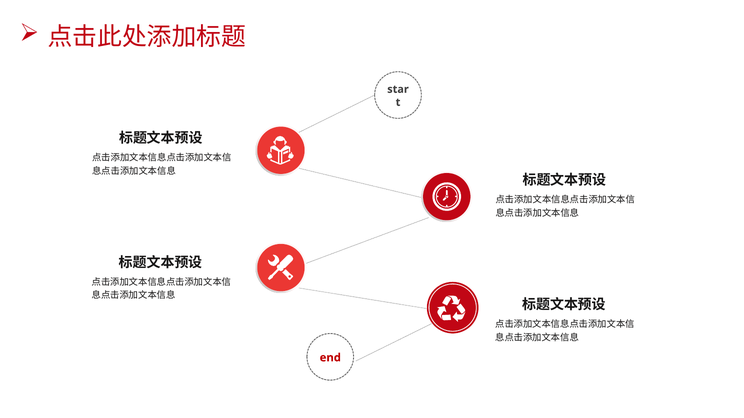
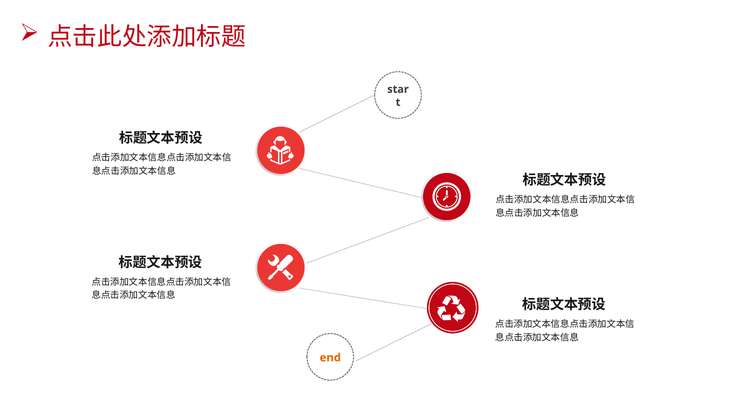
end colour: red -> orange
